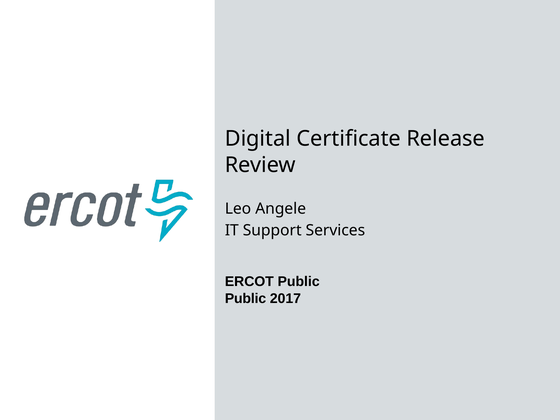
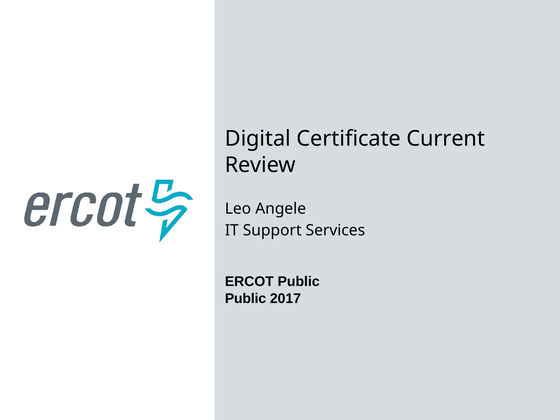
Release: Release -> Current
